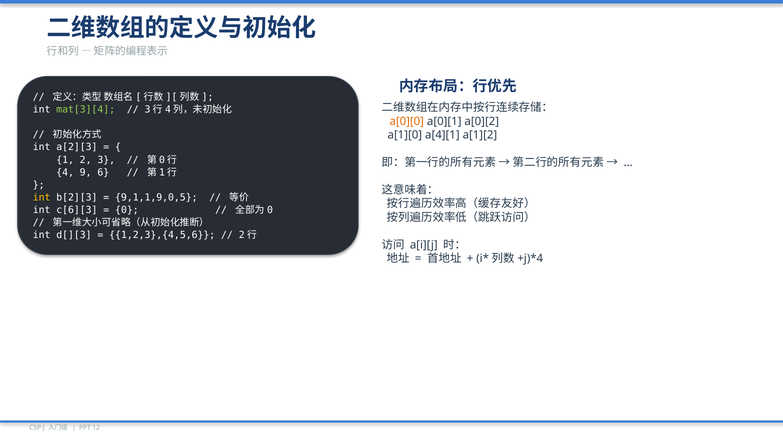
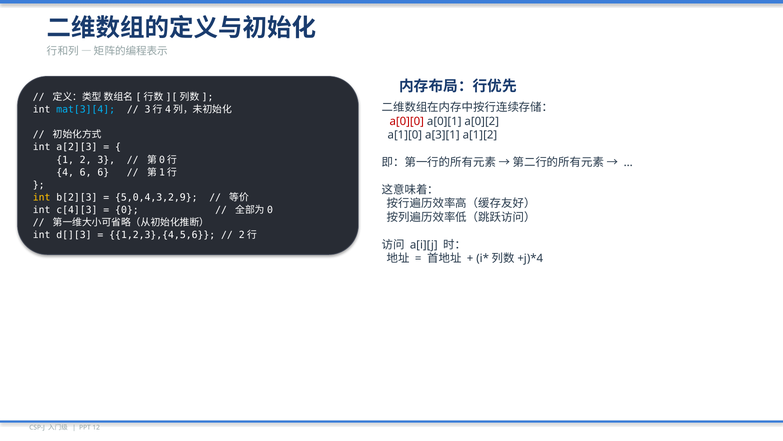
mat[3][4 colour: light green -> light blue
a[0][0 colour: orange -> red
a[4][1: a[4][1 -> a[3][1
4 9: 9 -> 6
9,1,1,9,0,5: 9,1,1,9,0,5 -> 5,0,4,3,2,9
c[6][3: c[6][3 -> c[4][3
